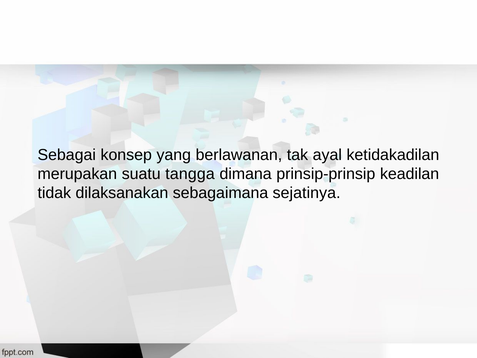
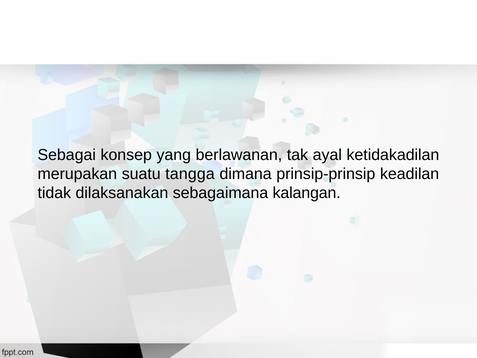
sejatinya: sejatinya -> kalangan
